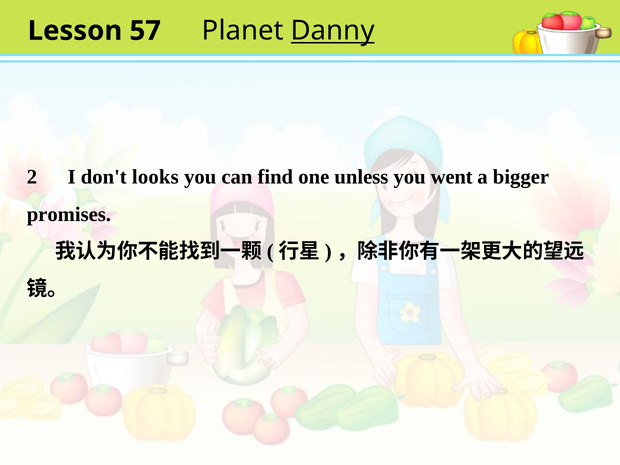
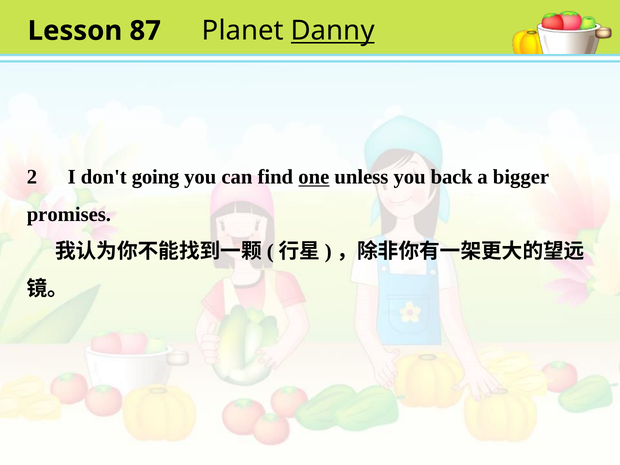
57: 57 -> 87
looks: looks -> going
one underline: none -> present
went: went -> back
